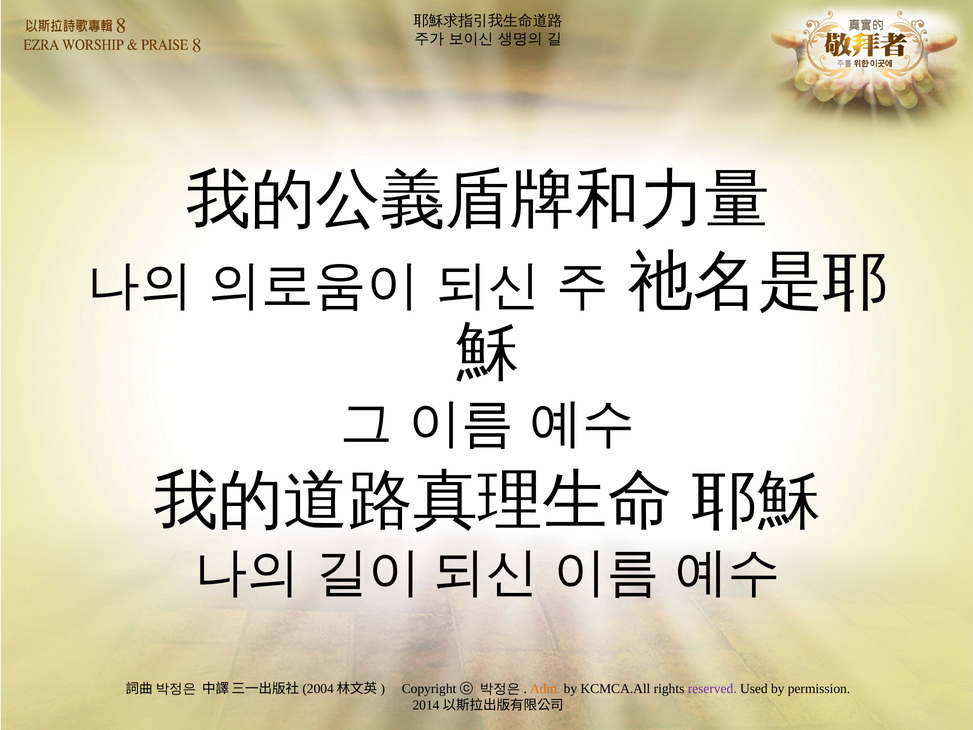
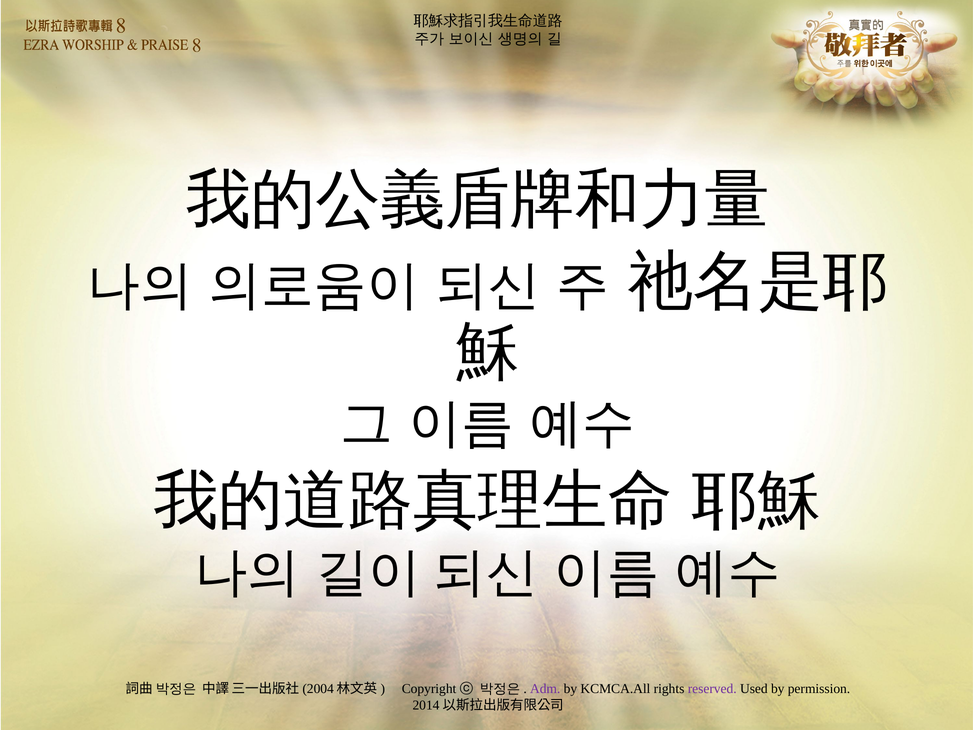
Adm colour: orange -> purple
